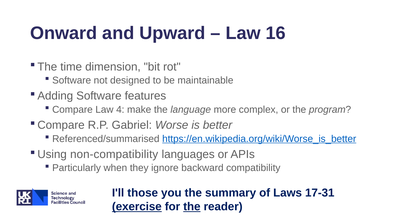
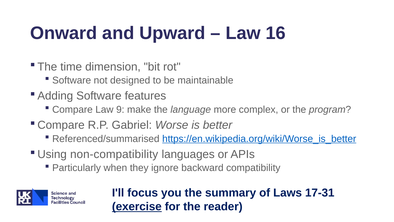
4: 4 -> 9
those: those -> focus
the at (192, 206) underline: present -> none
